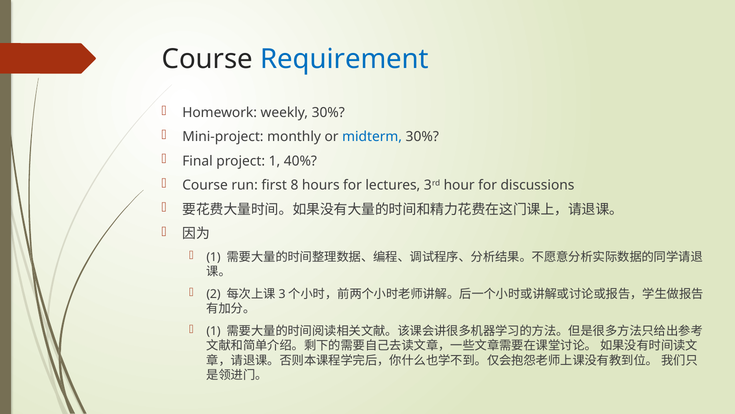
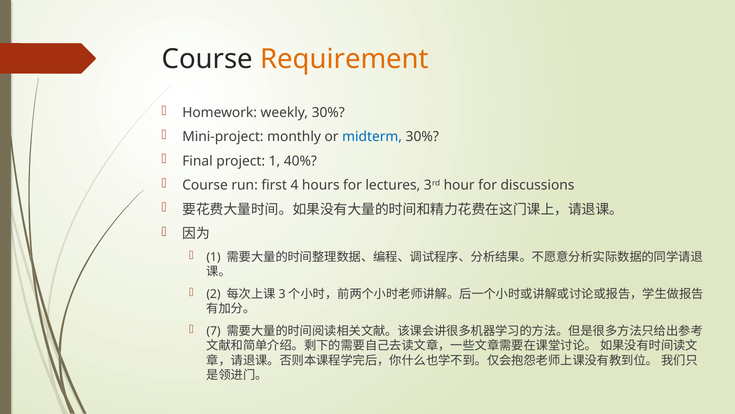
Requirement colour: blue -> orange
8: 8 -> 4
1 at (214, 331): 1 -> 7
